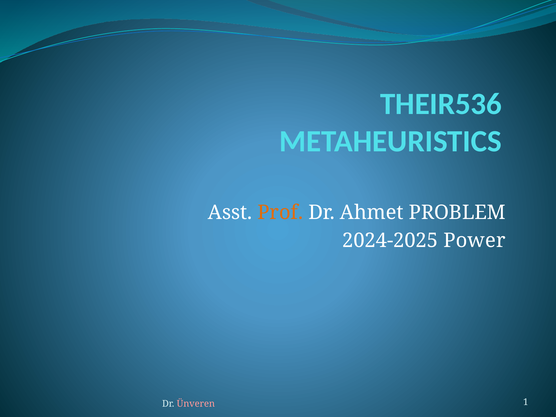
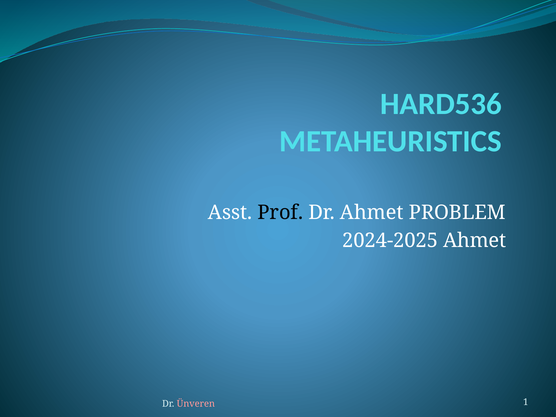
THEIR536: THEIR536 -> HARD536
Prof colour: orange -> black
2024-2025 Power: Power -> Ahmet
